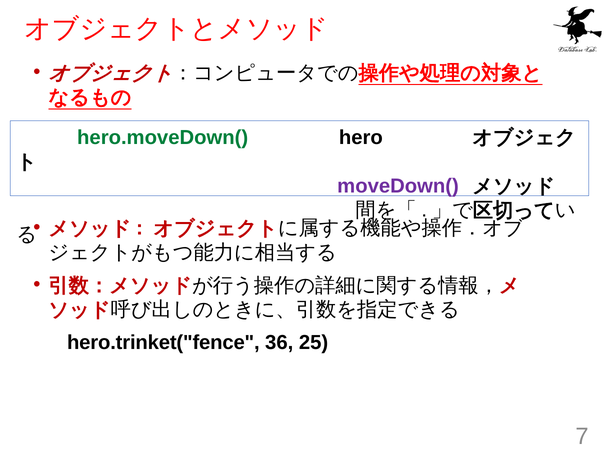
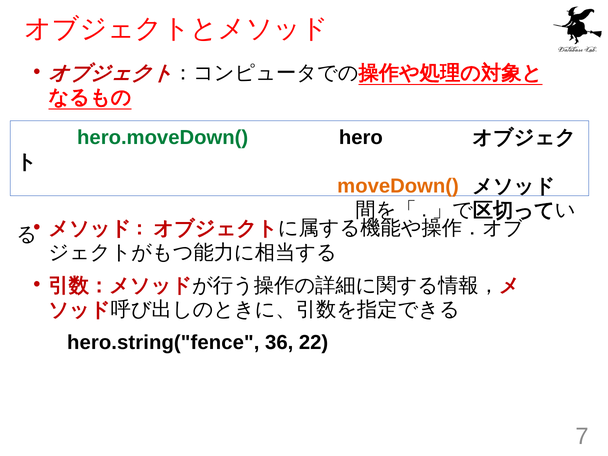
moveDown( colour: purple -> orange
hero.trinket("fence: hero.trinket("fence -> hero.string("fence
25: 25 -> 22
